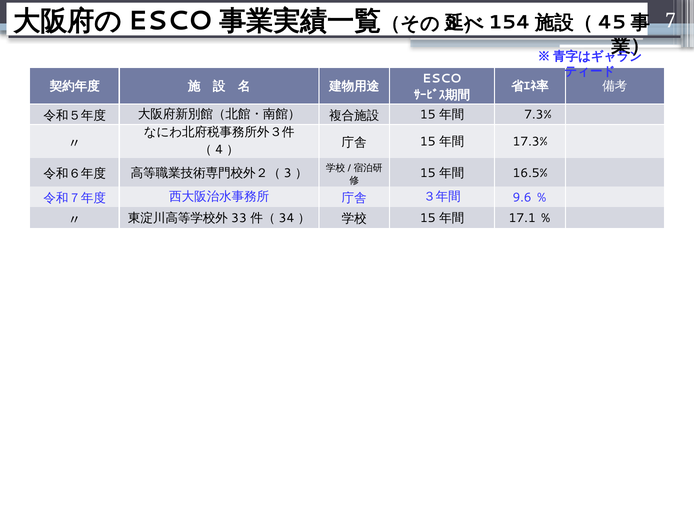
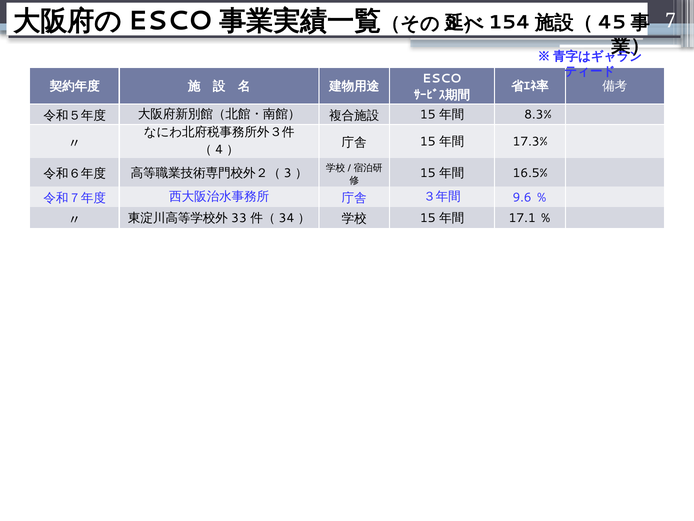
7.3%: 7.3% -> 8.3%
